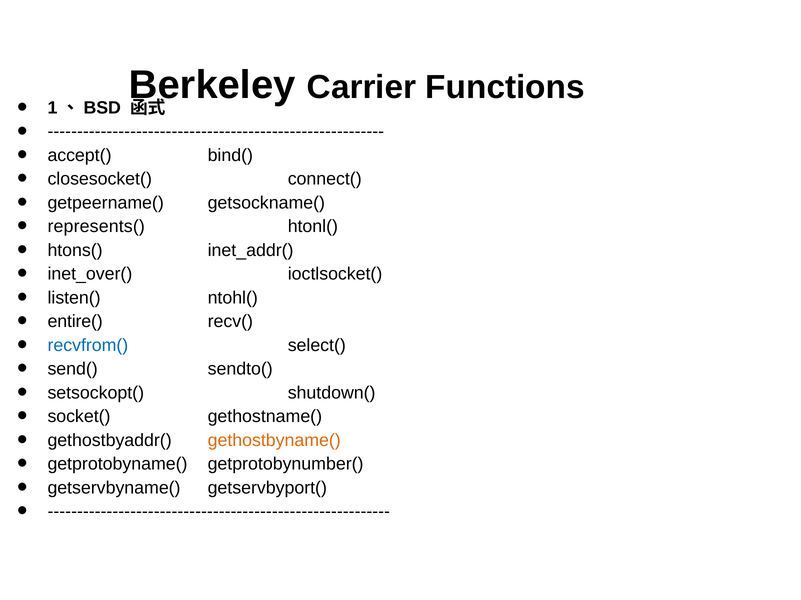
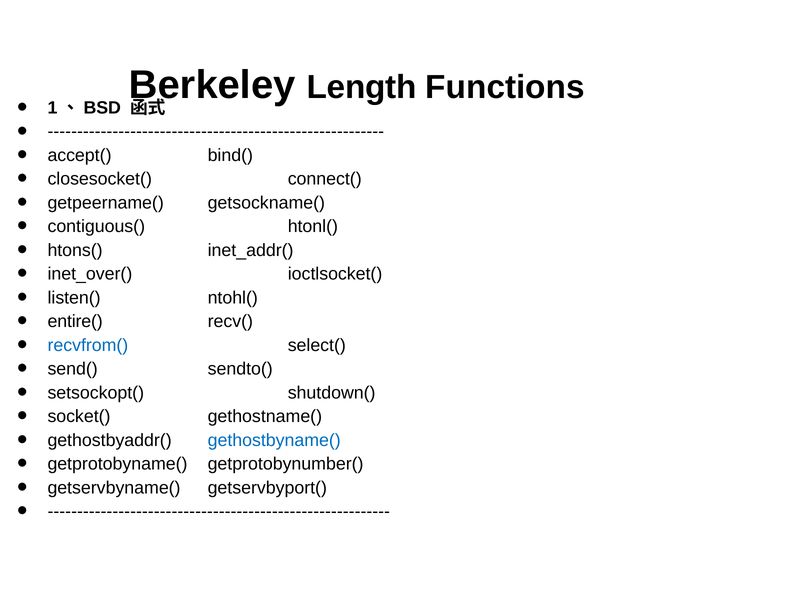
Carrier: Carrier -> Length
represents(: represents( -> contiguous(
gethostbyname( colour: orange -> blue
